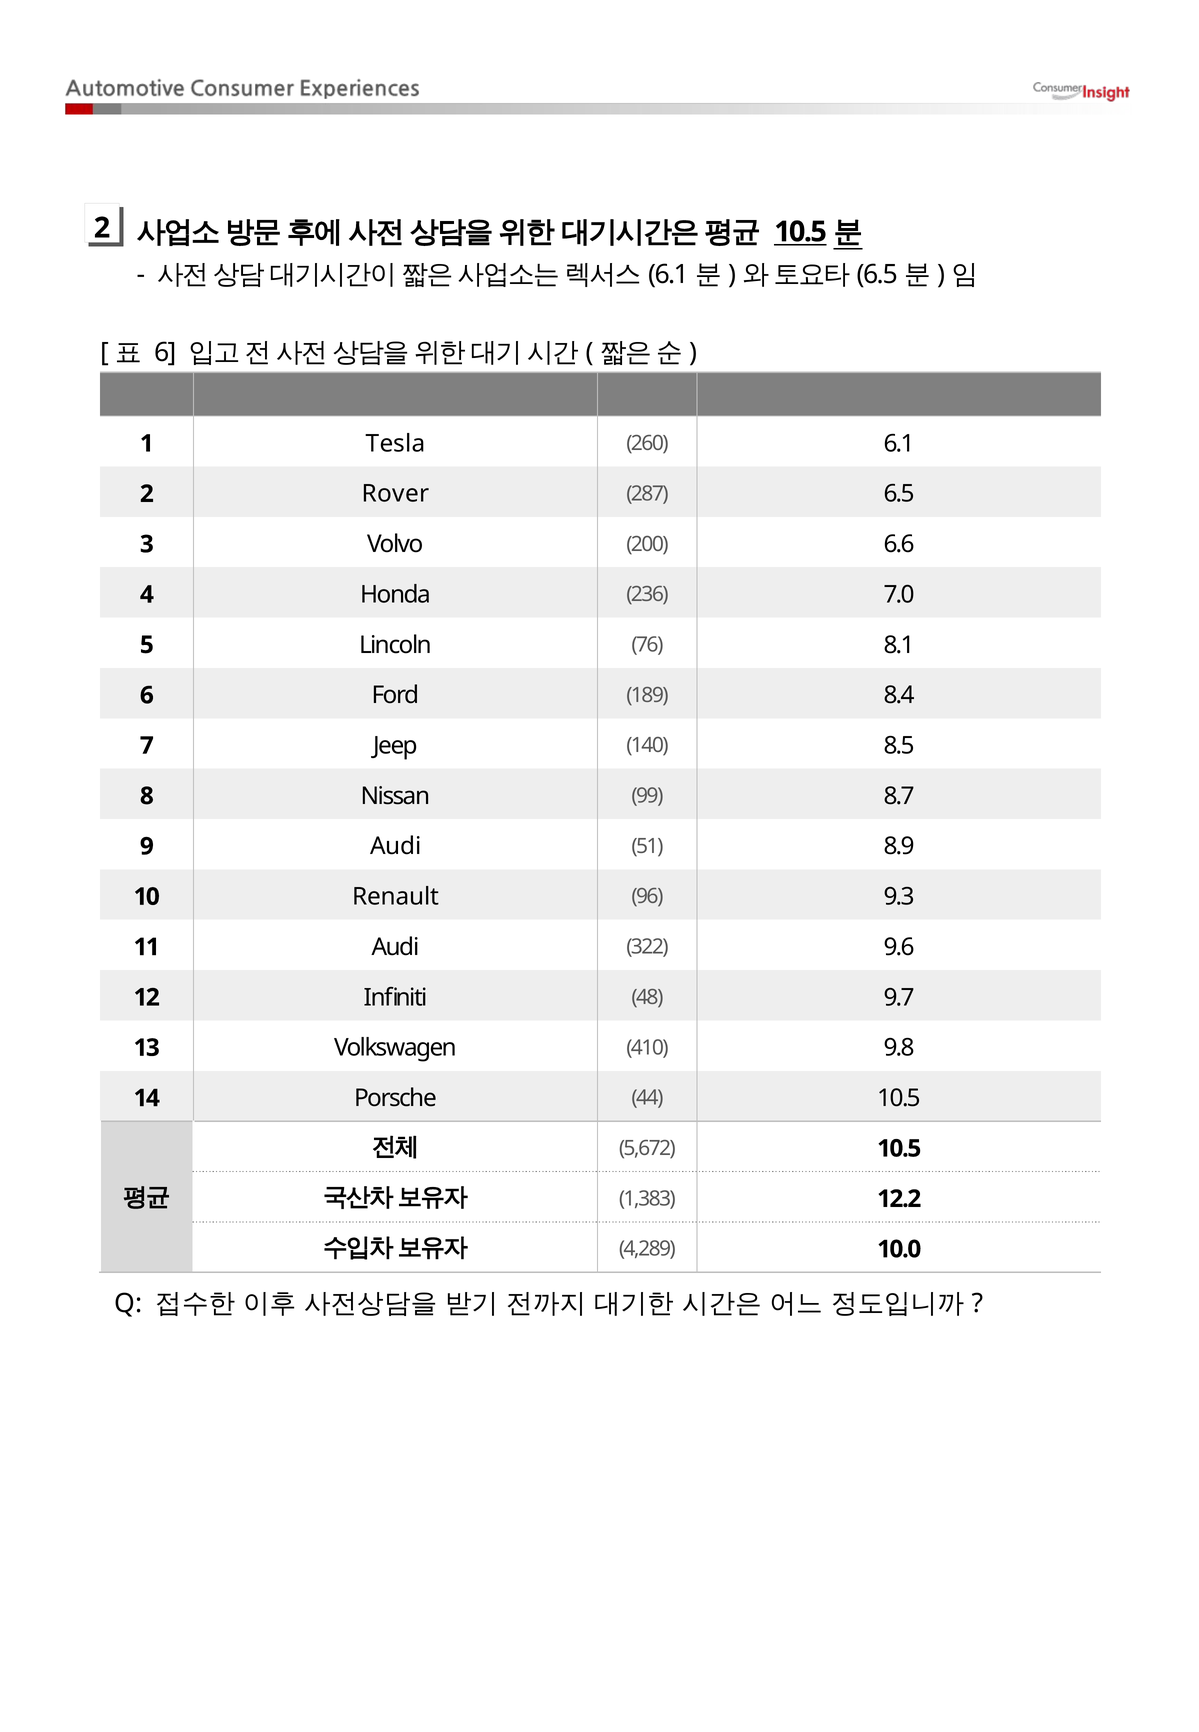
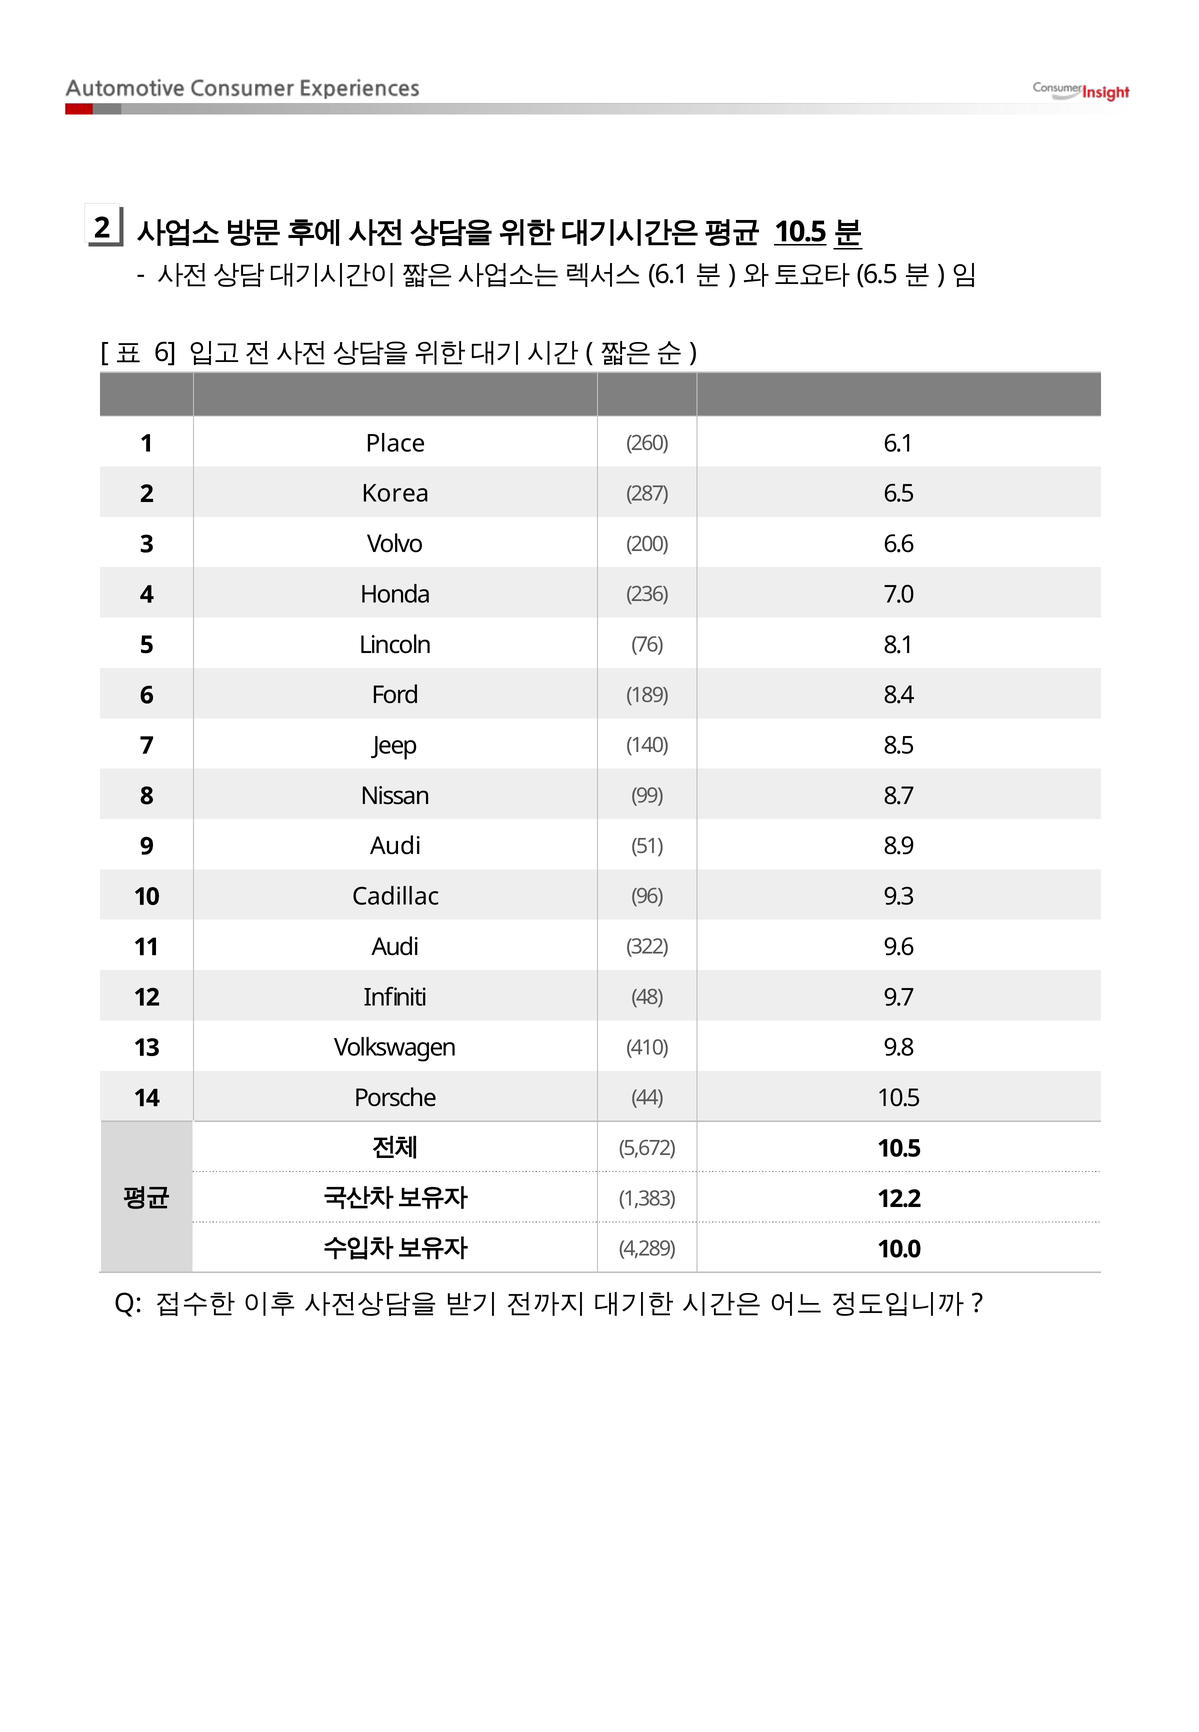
Tesla: Tesla -> Place
Rover: Rover -> Korea
Renault: Renault -> Cadillac
